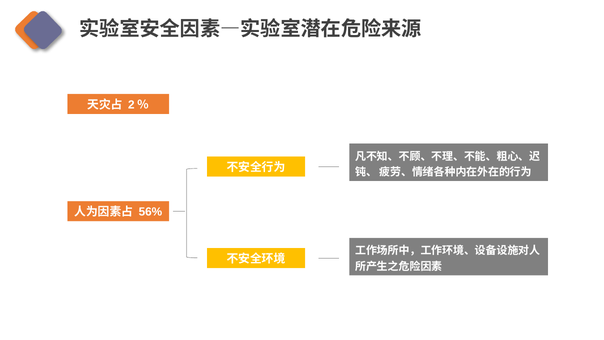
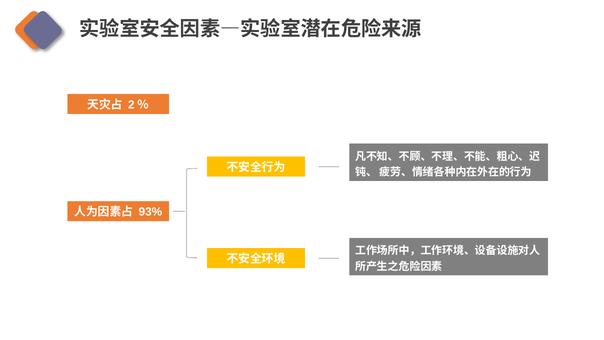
56%: 56% -> 93%
